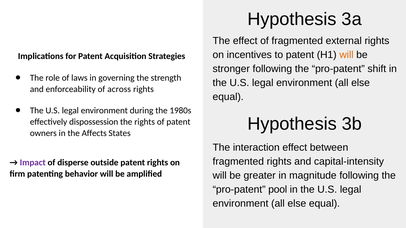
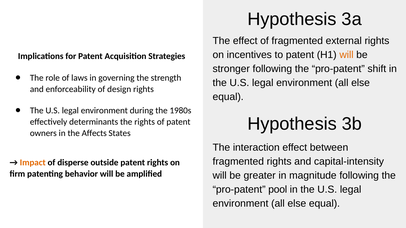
across: across -> design
dispossession: dispossession -> determinants
Impact colour: purple -> orange
